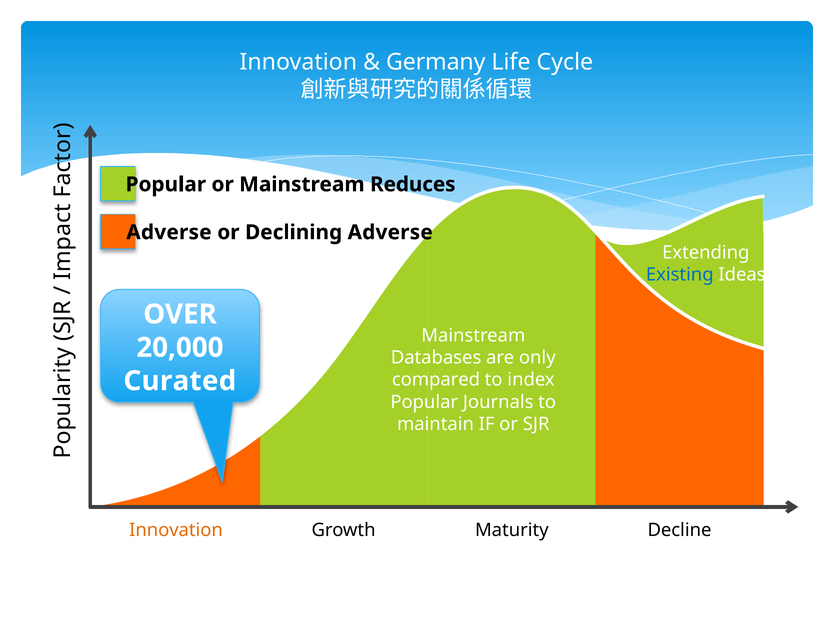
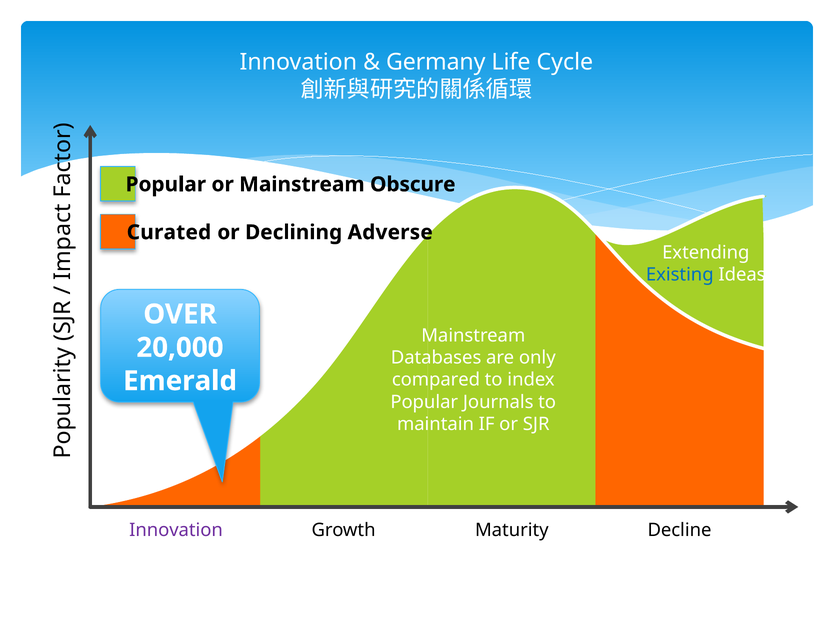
Reduces: Reduces -> Obscure
Adverse at (169, 232): Adverse -> Curated
Curated: Curated -> Emerald
Innovation at (176, 530) colour: orange -> purple
